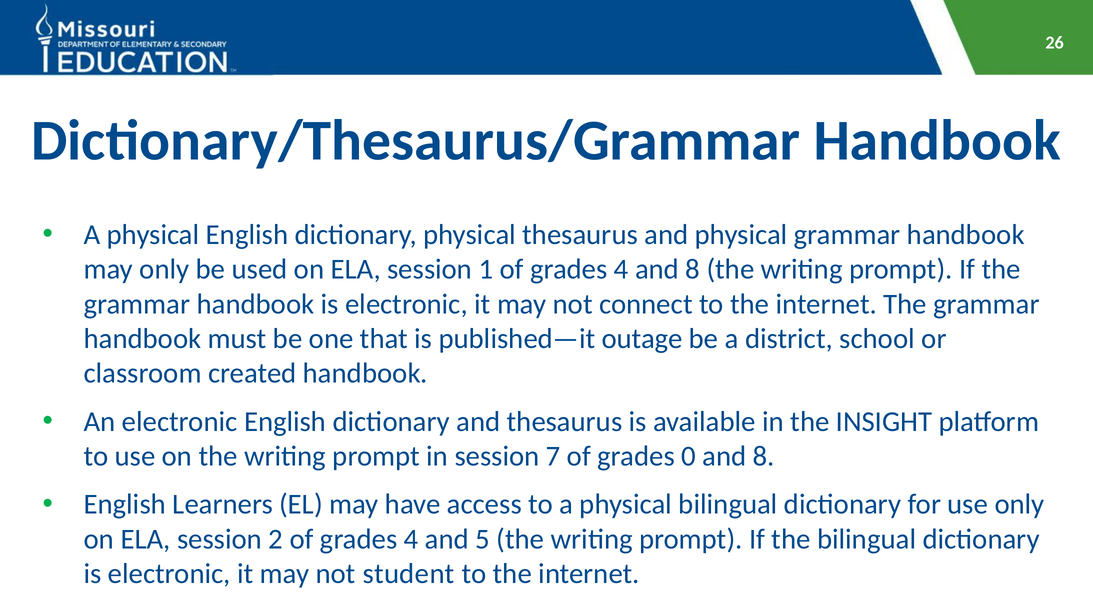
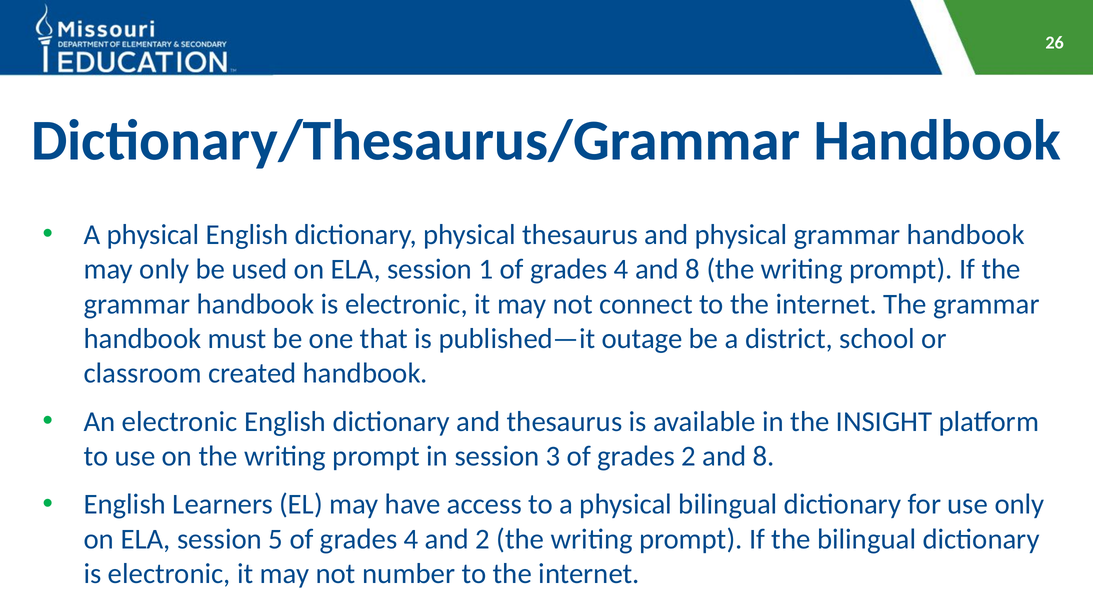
7: 7 -> 3
grades 0: 0 -> 2
2: 2 -> 5
and 5: 5 -> 2
student: student -> number
